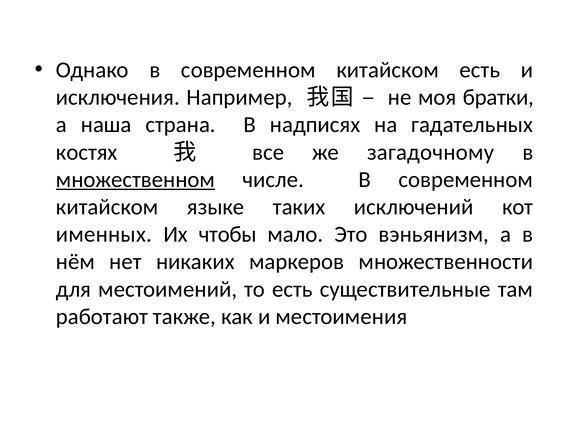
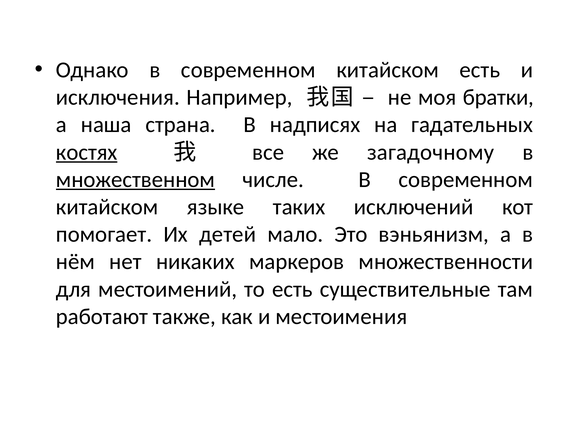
костях underline: none -> present
именных: именных -> помогает
чтобы: чтобы -> детей
